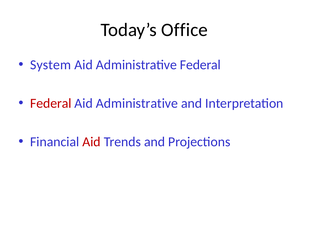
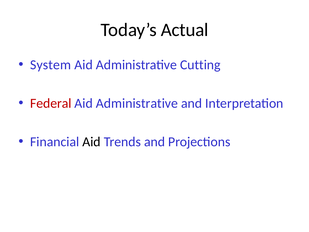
Office: Office -> Actual
Administrative Federal: Federal -> Cutting
Aid at (92, 142) colour: red -> black
